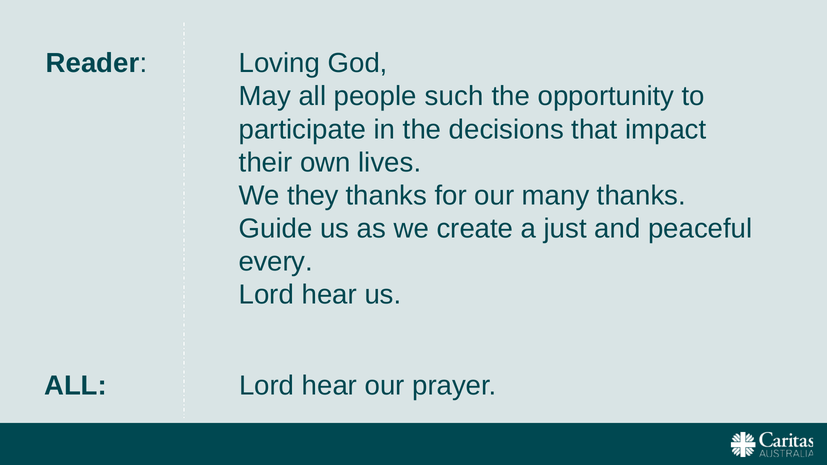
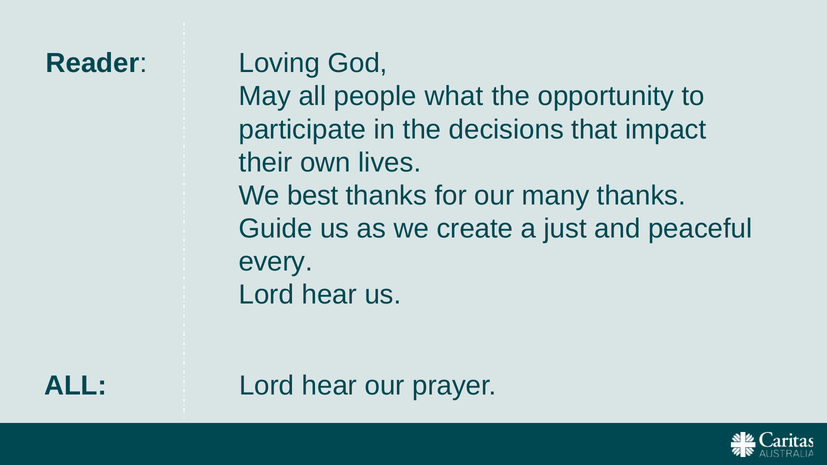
such: such -> what
they: they -> best
